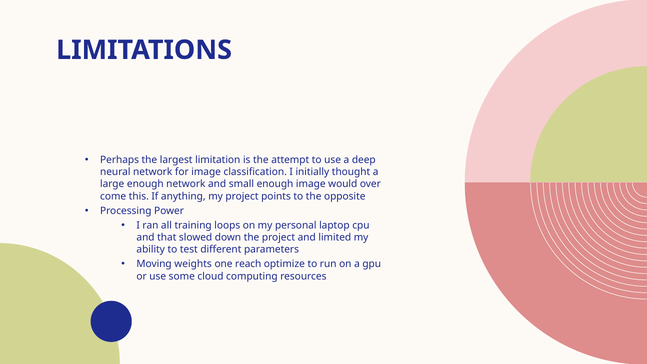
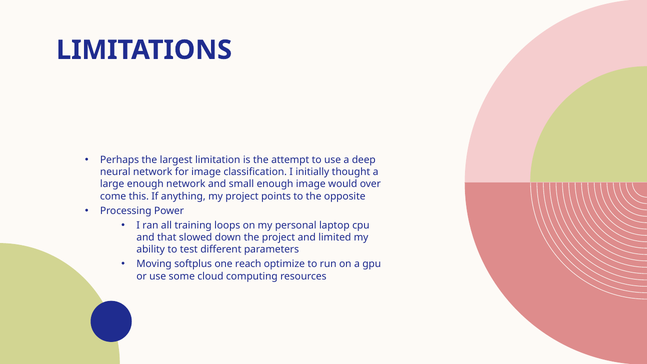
weights: weights -> softplus
